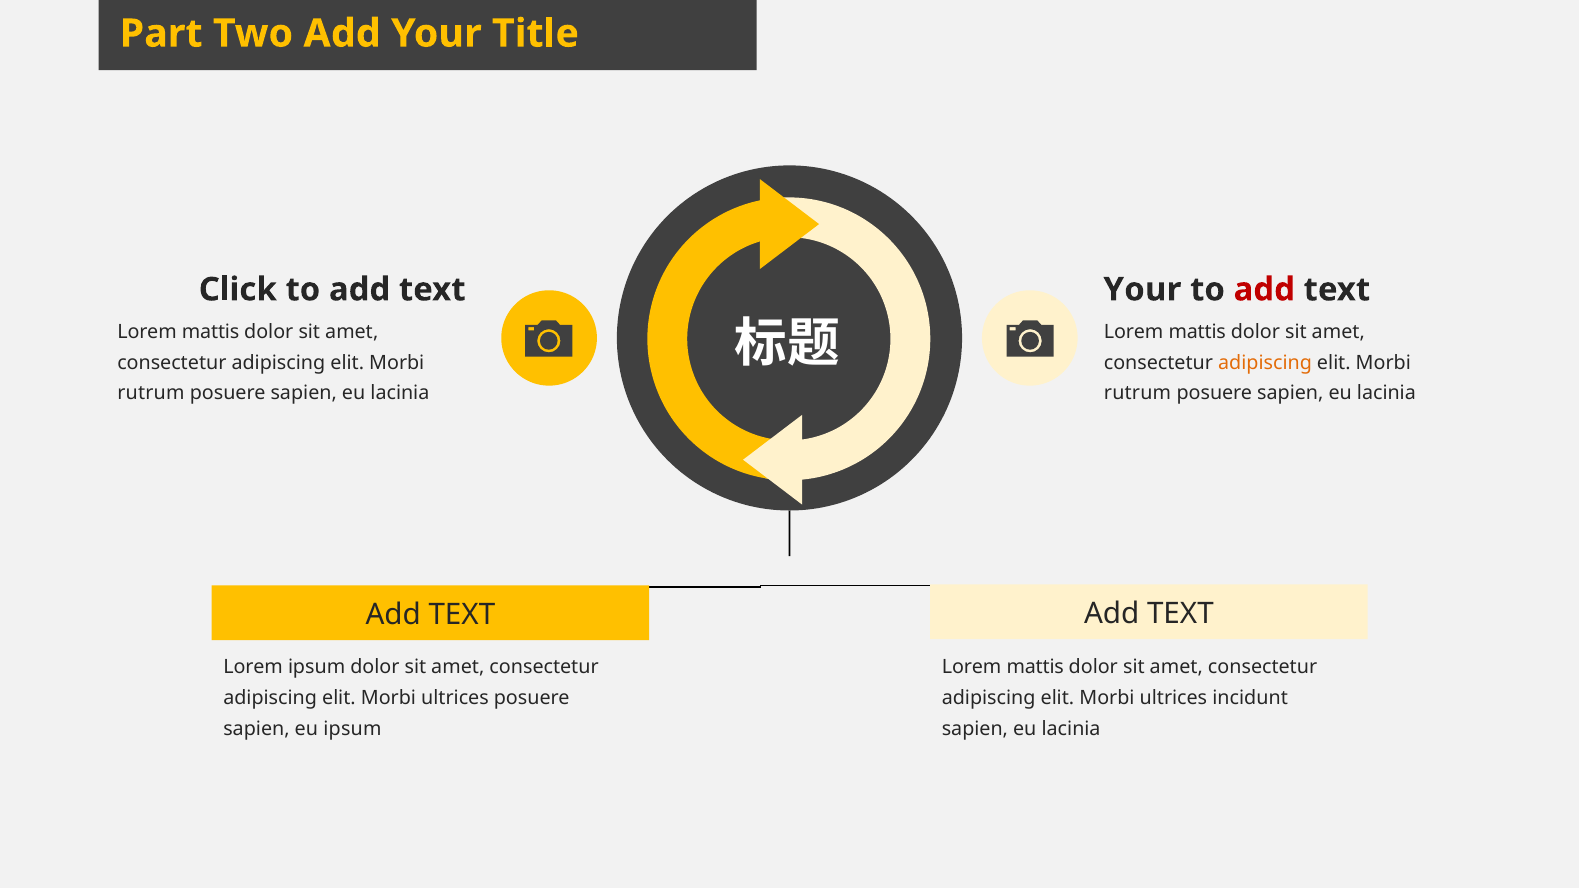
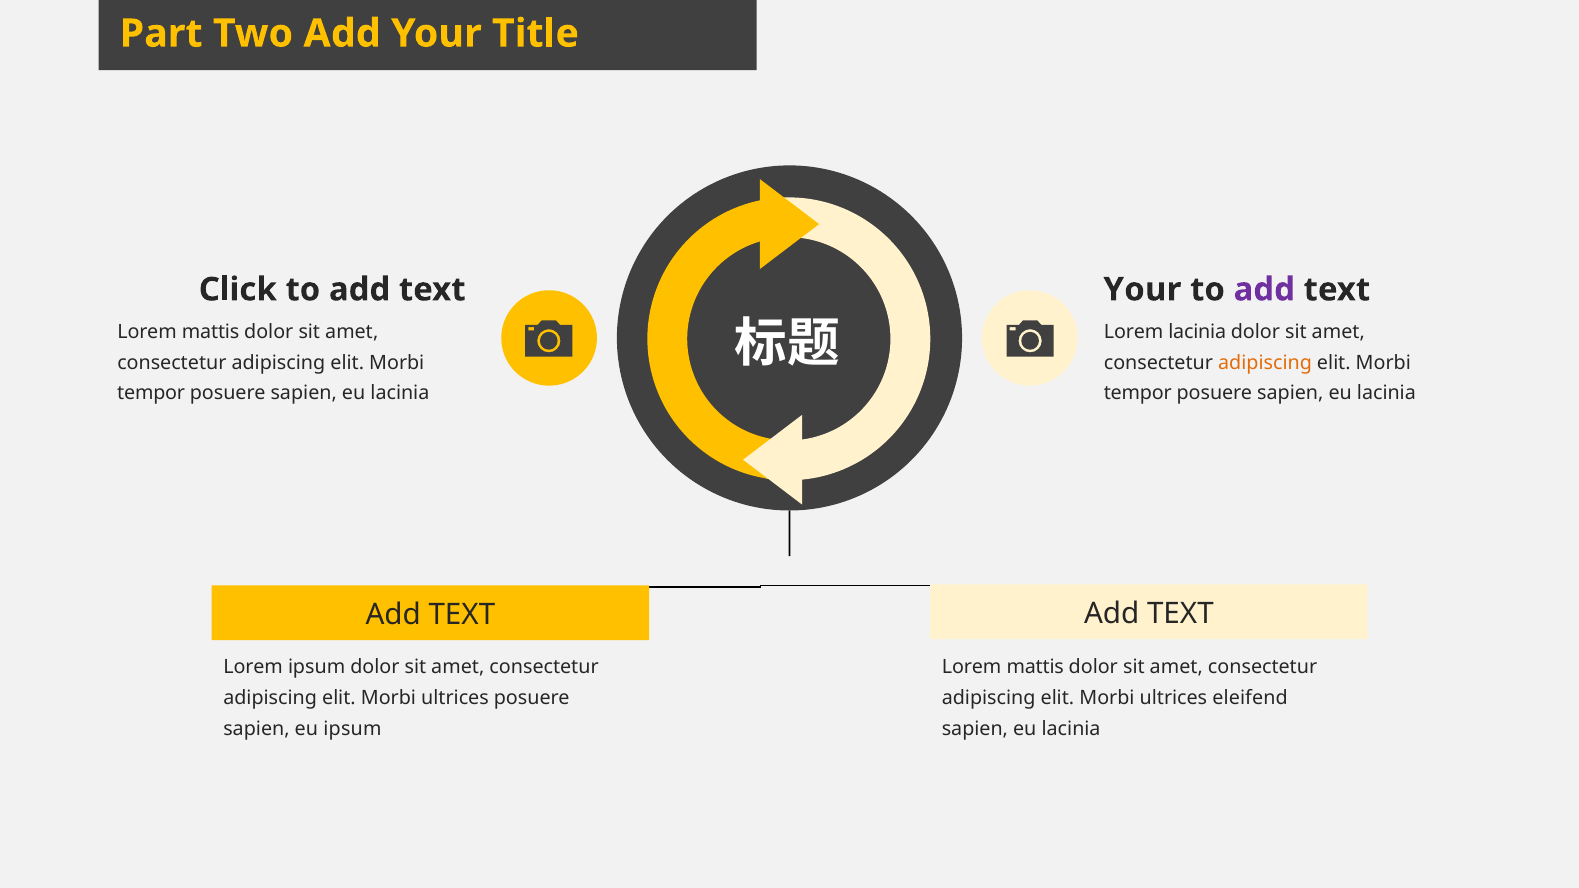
add at (1264, 290) colour: red -> purple
mattis at (1197, 332): mattis -> lacinia
rutrum at (151, 393): rutrum -> tempor
rutrum at (1138, 393): rutrum -> tempor
incidunt: incidunt -> eleifend
